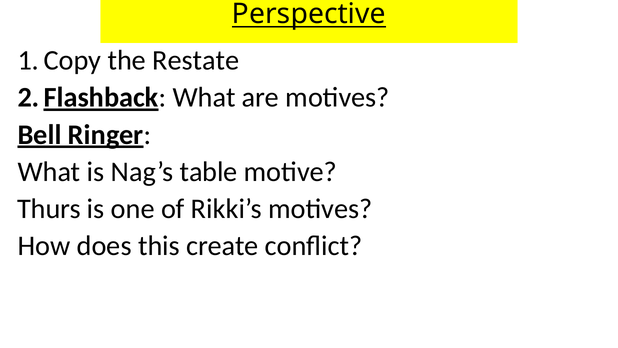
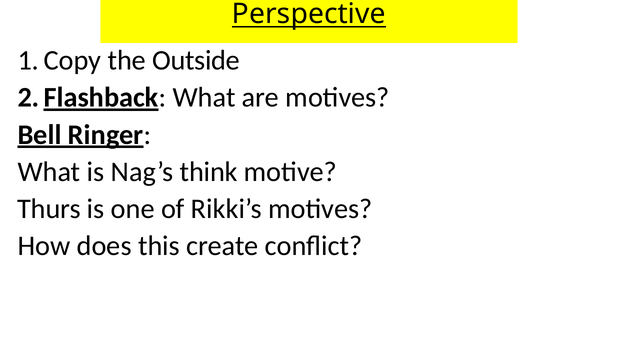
Restate: Restate -> Outside
table: table -> think
